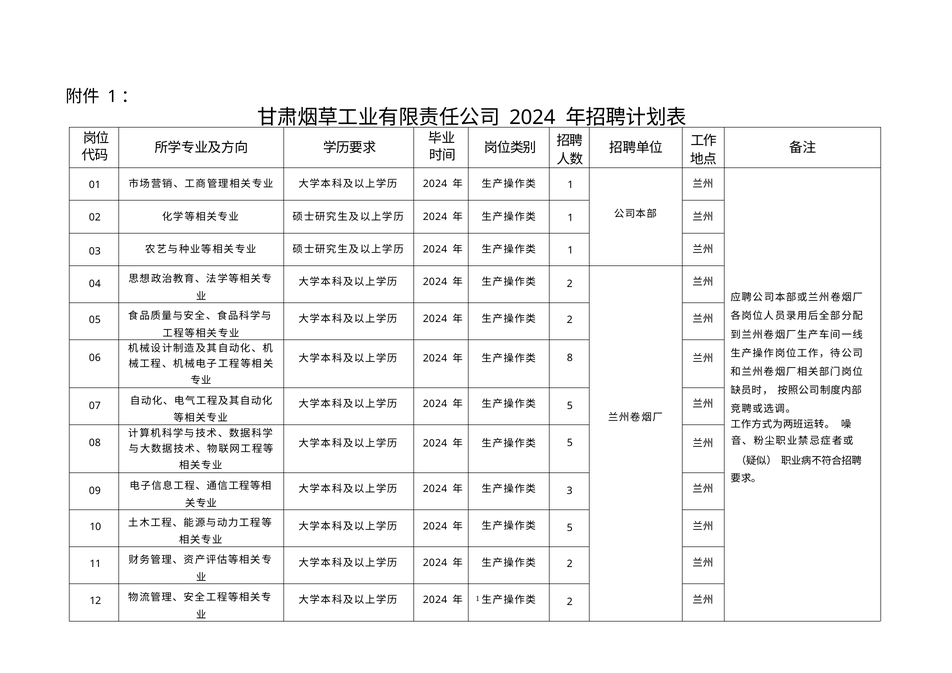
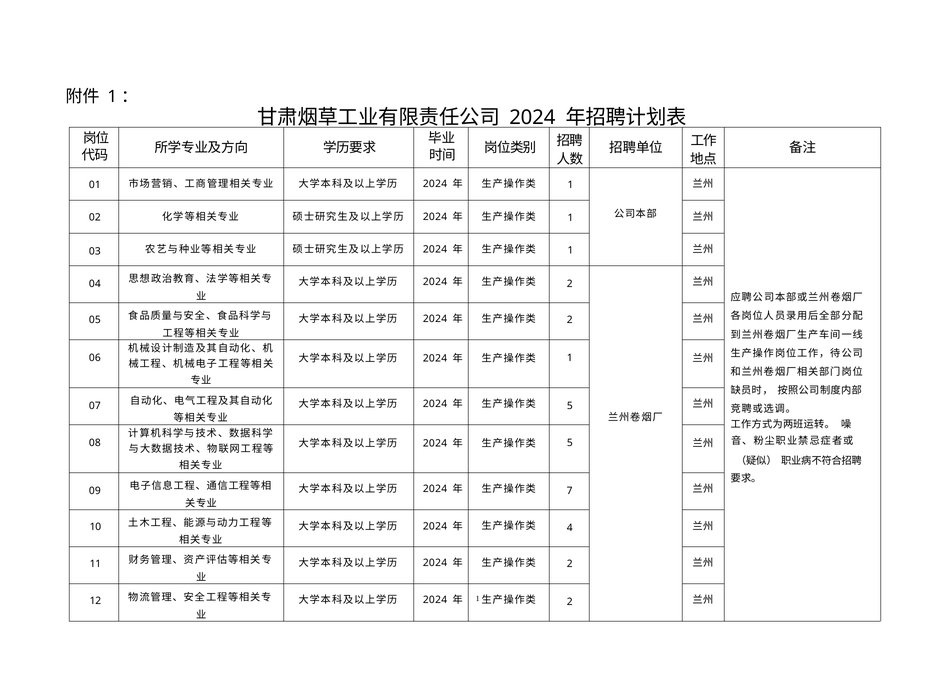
8 at (570, 358): 8 -> 1
3: 3 -> 7
5 at (570, 528): 5 -> 4
